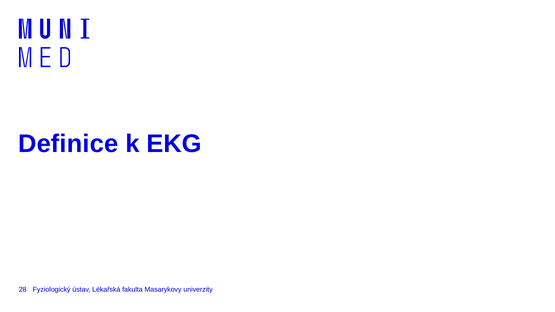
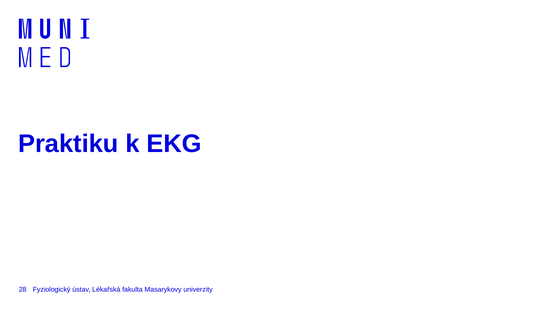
Definice: Definice -> Praktiku
